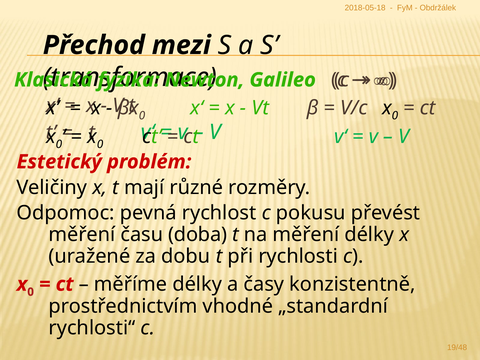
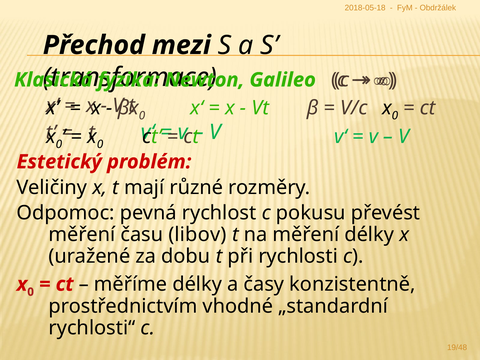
doba: doba -> libov
